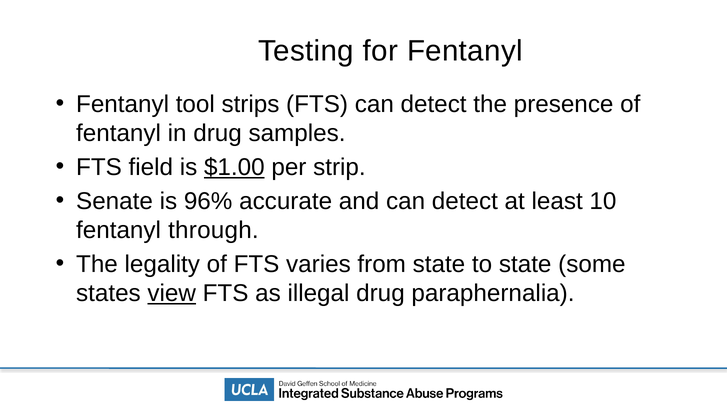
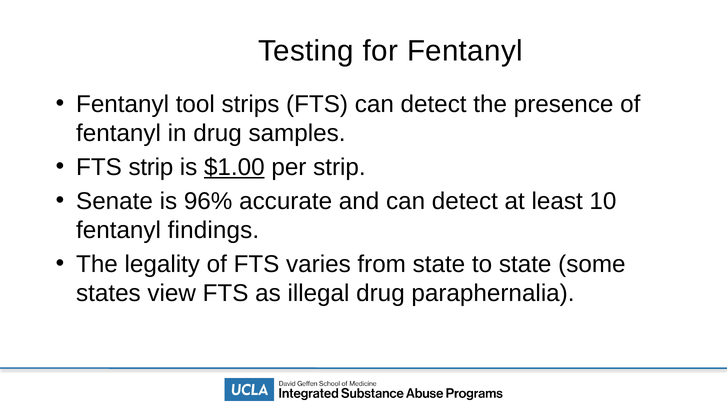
FTS field: field -> strip
through: through -> findings
view underline: present -> none
